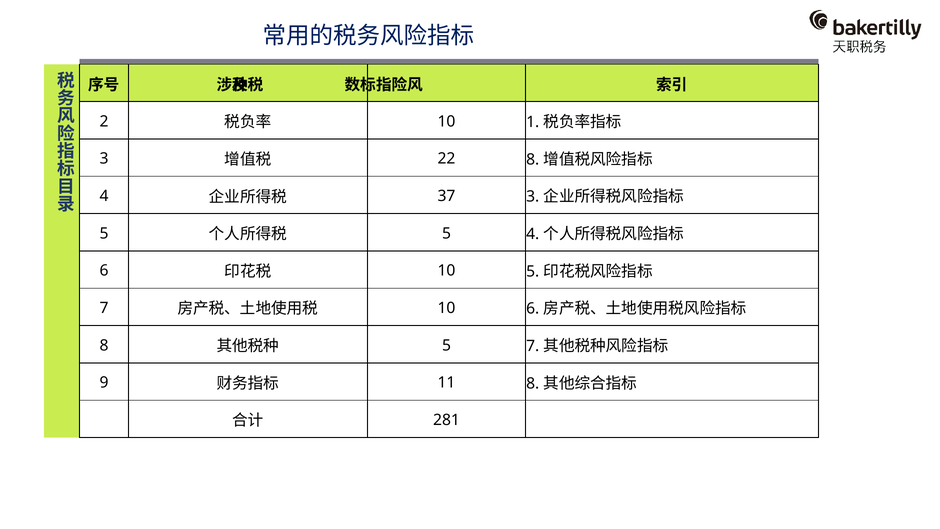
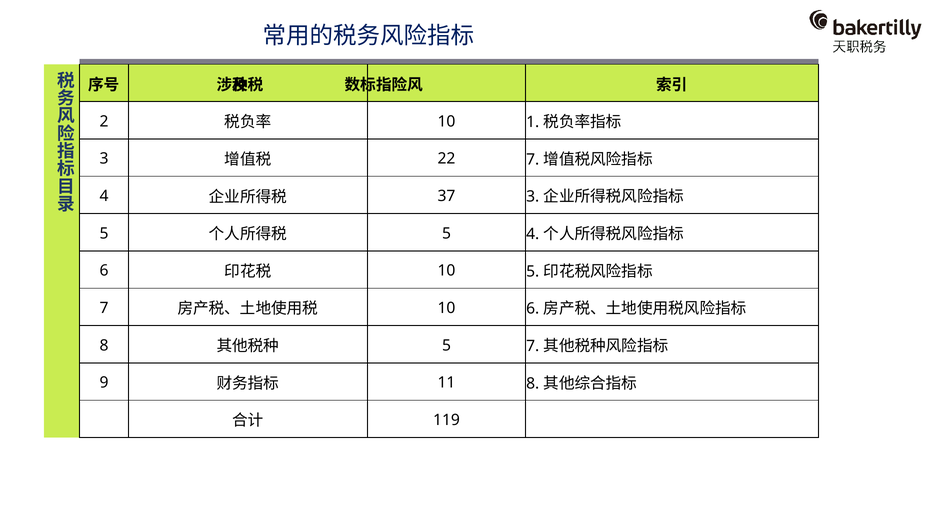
22 8: 8 -> 7
281: 281 -> 119
